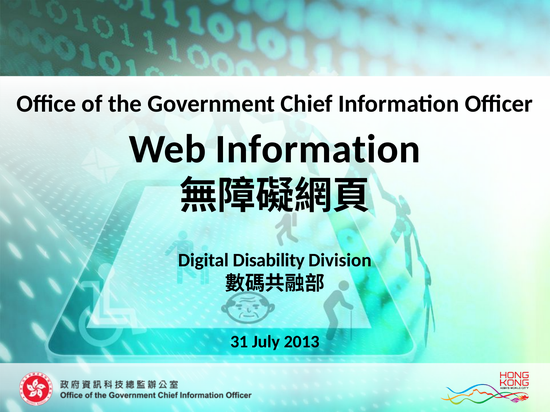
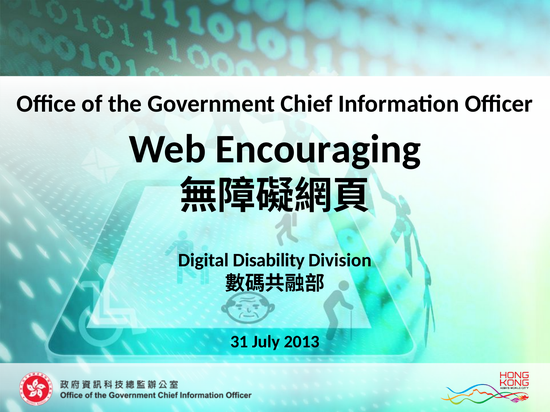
Web Information: Information -> Encouraging
